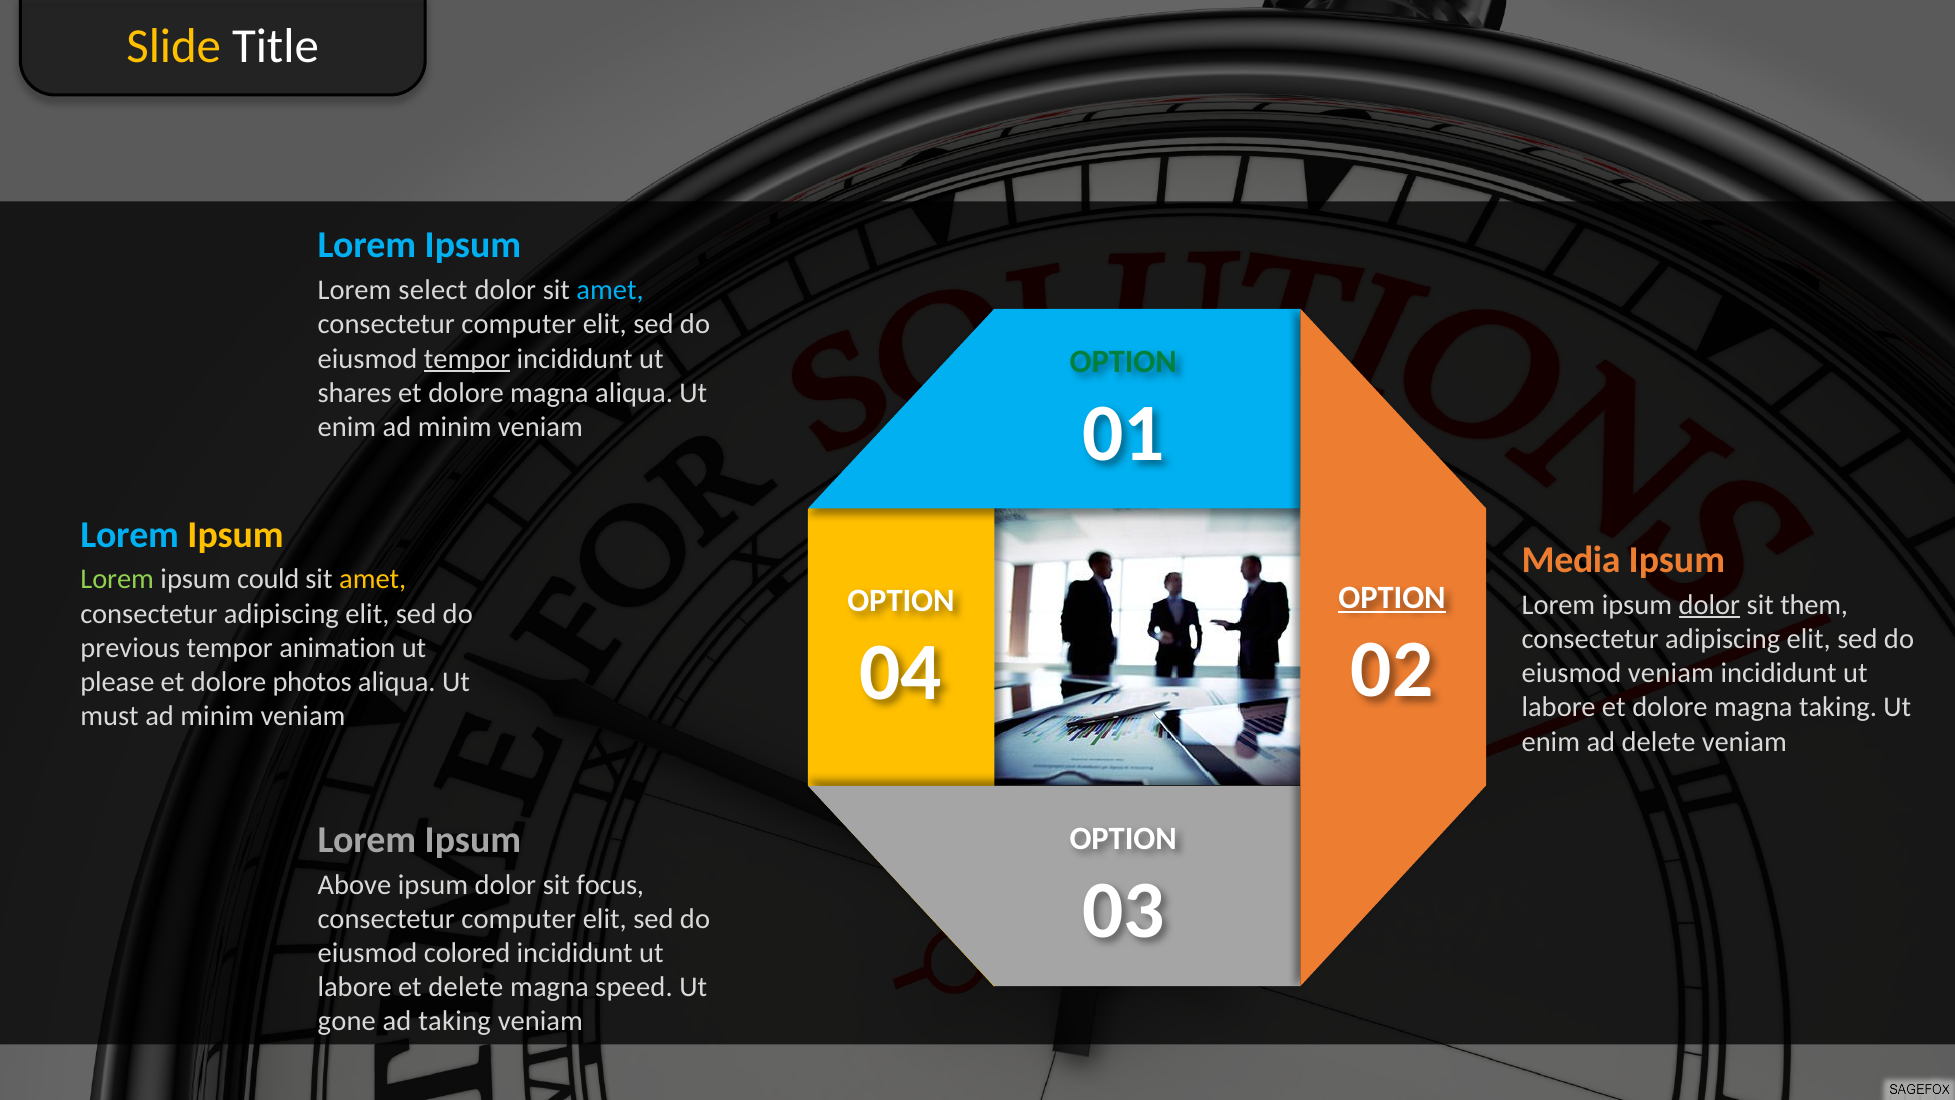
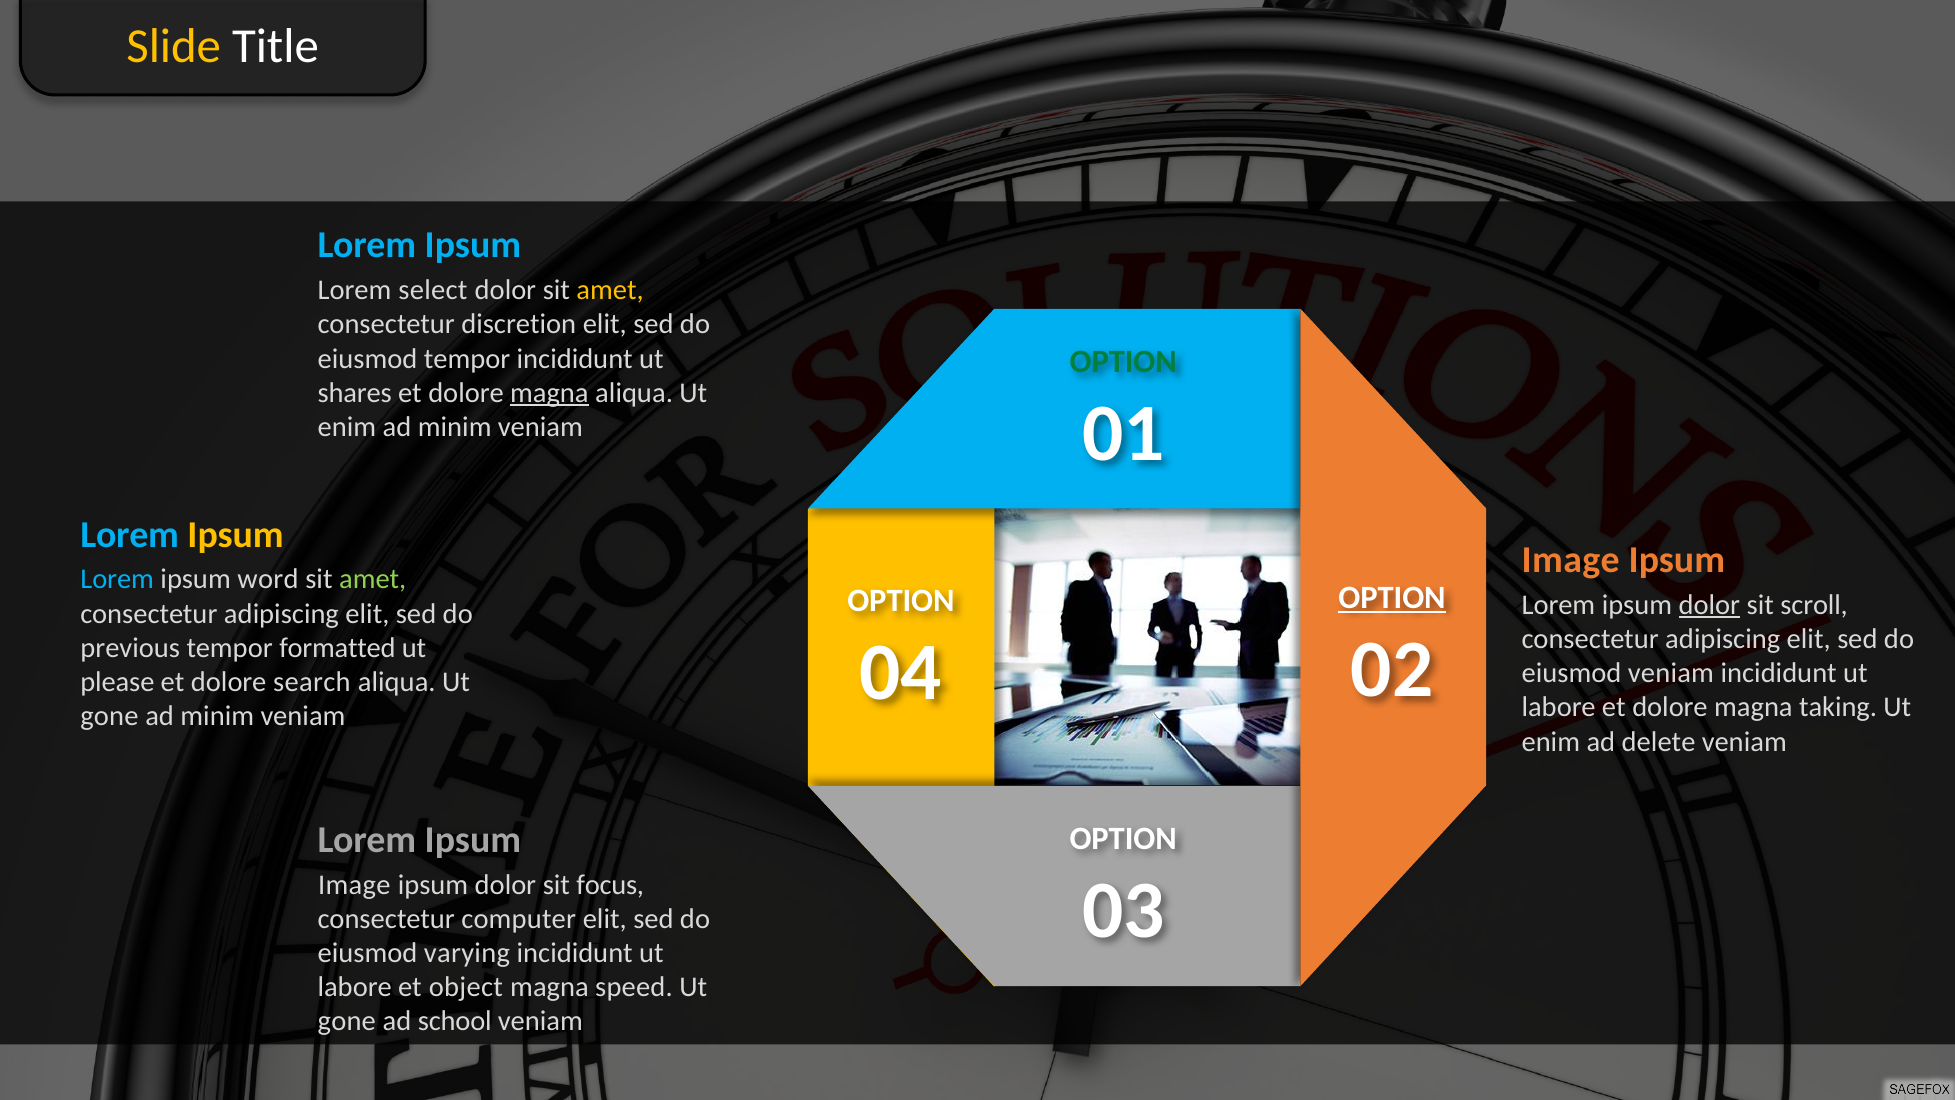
amet at (610, 290) colour: light blue -> yellow
computer at (519, 324): computer -> discretion
tempor at (467, 359) underline: present -> none
magna at (549, 393) underline: none -> present
Media at (1571, 560): Media -> Image
Lorem at (117, 579) colour: light green -> light blue
could: could -> word
amet at (373, 579) colour: yellow -> light green
them: them -> scroll
animation: animation -> formatted
photos: photos -> search
must at (110, 716): must -> gone
Above at (355, 884): Above -> Image
colored: colored -> varying
et delete: delete -> object
ad taking: taking -> school
